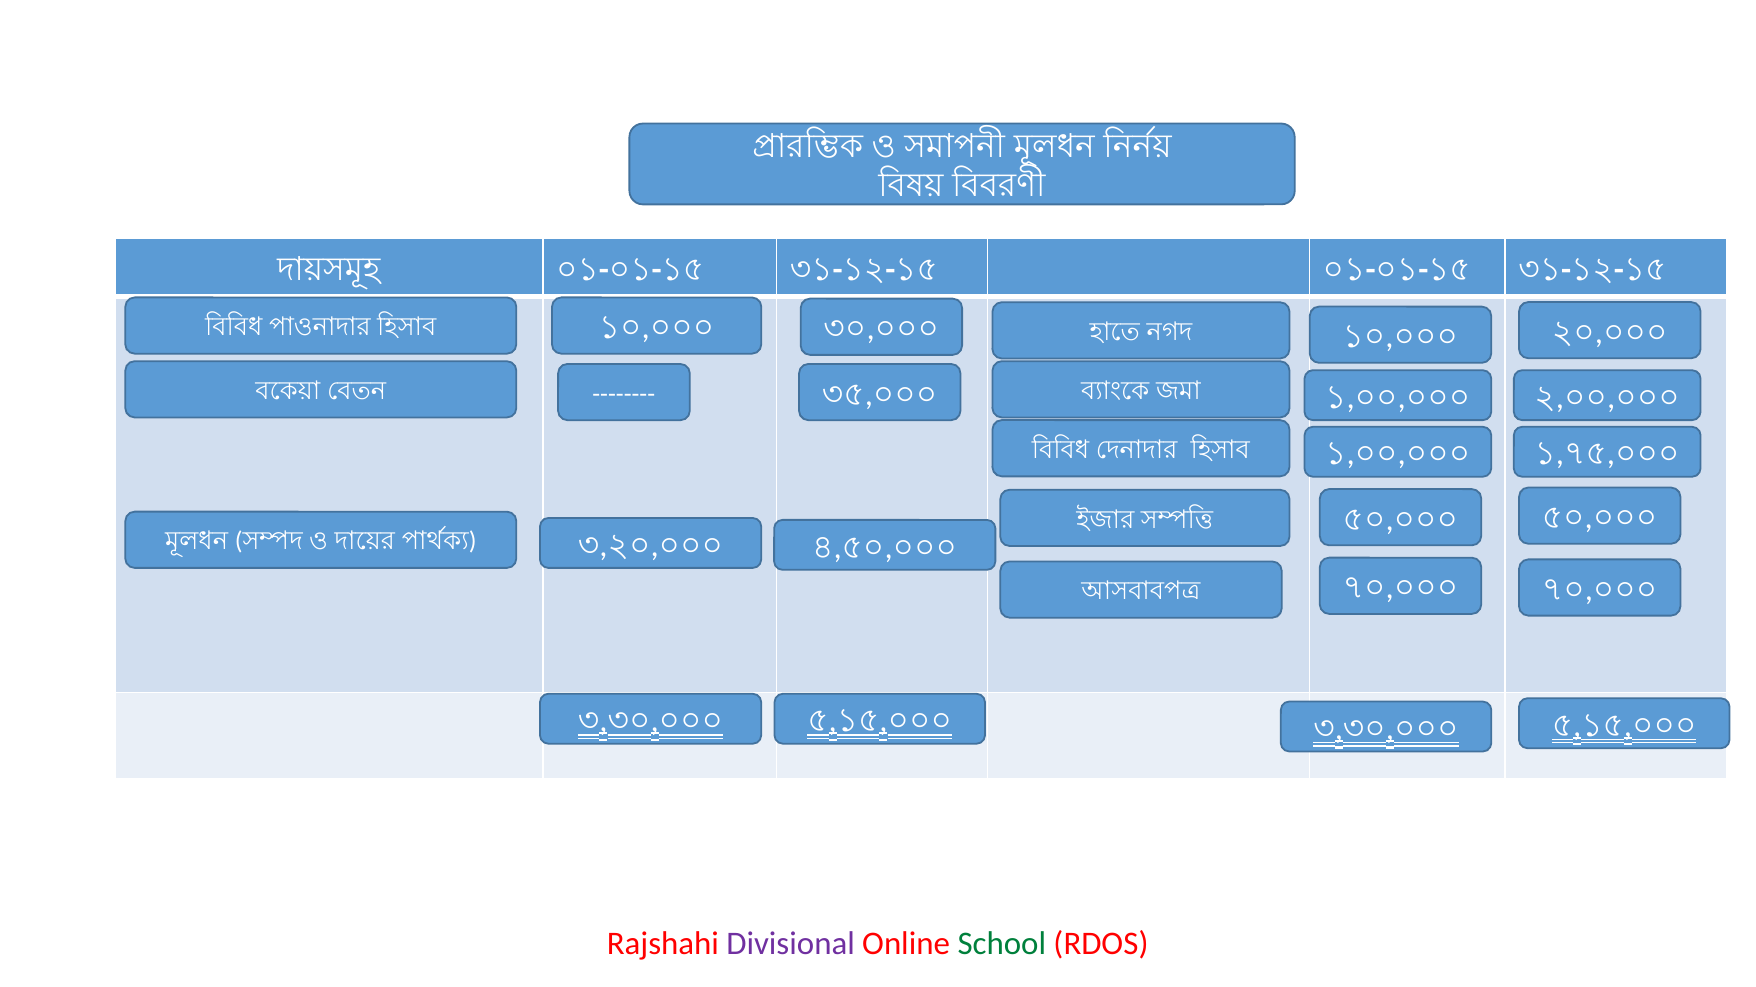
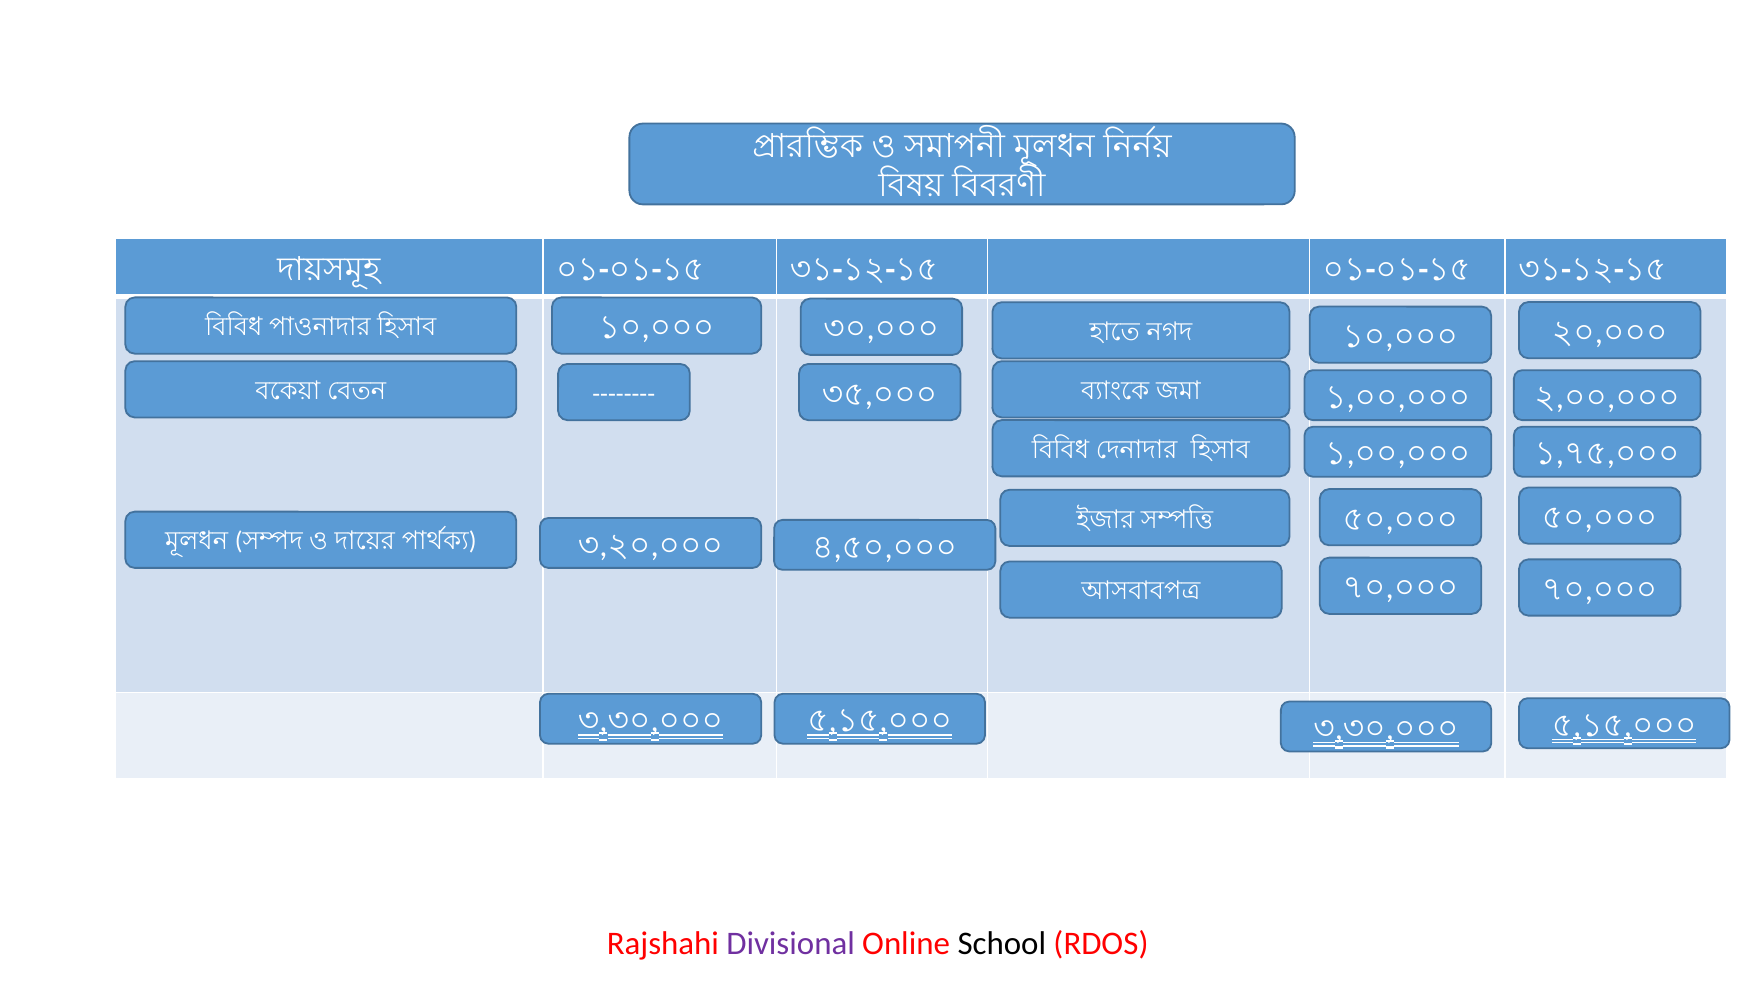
School colour: green -> black
